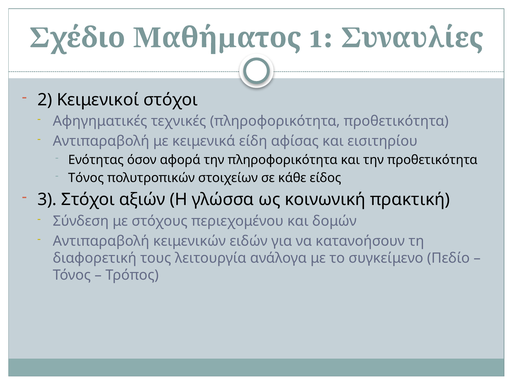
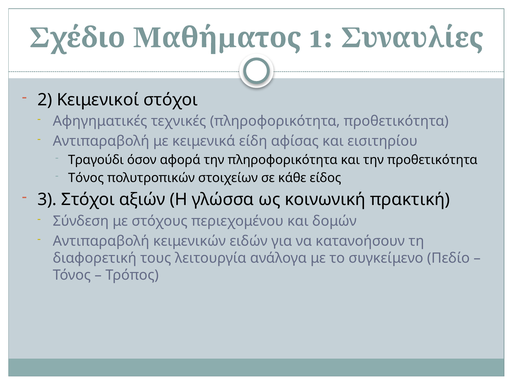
Ενότητας: Ενότητας -> Τραγούδι
